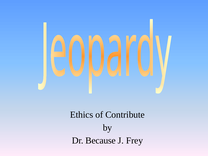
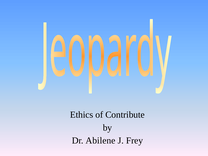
Because: Because -> Abilene
